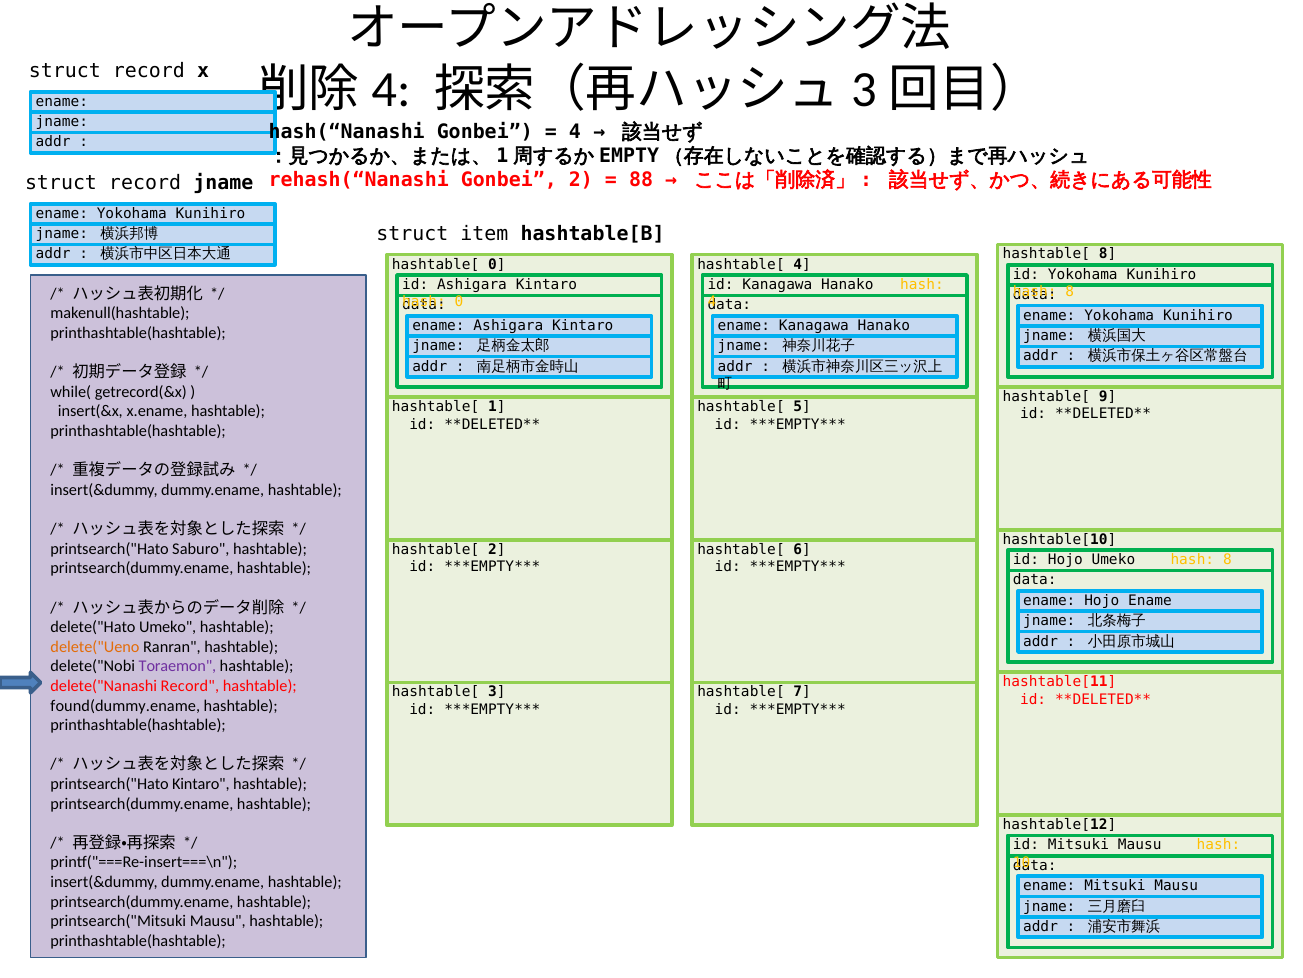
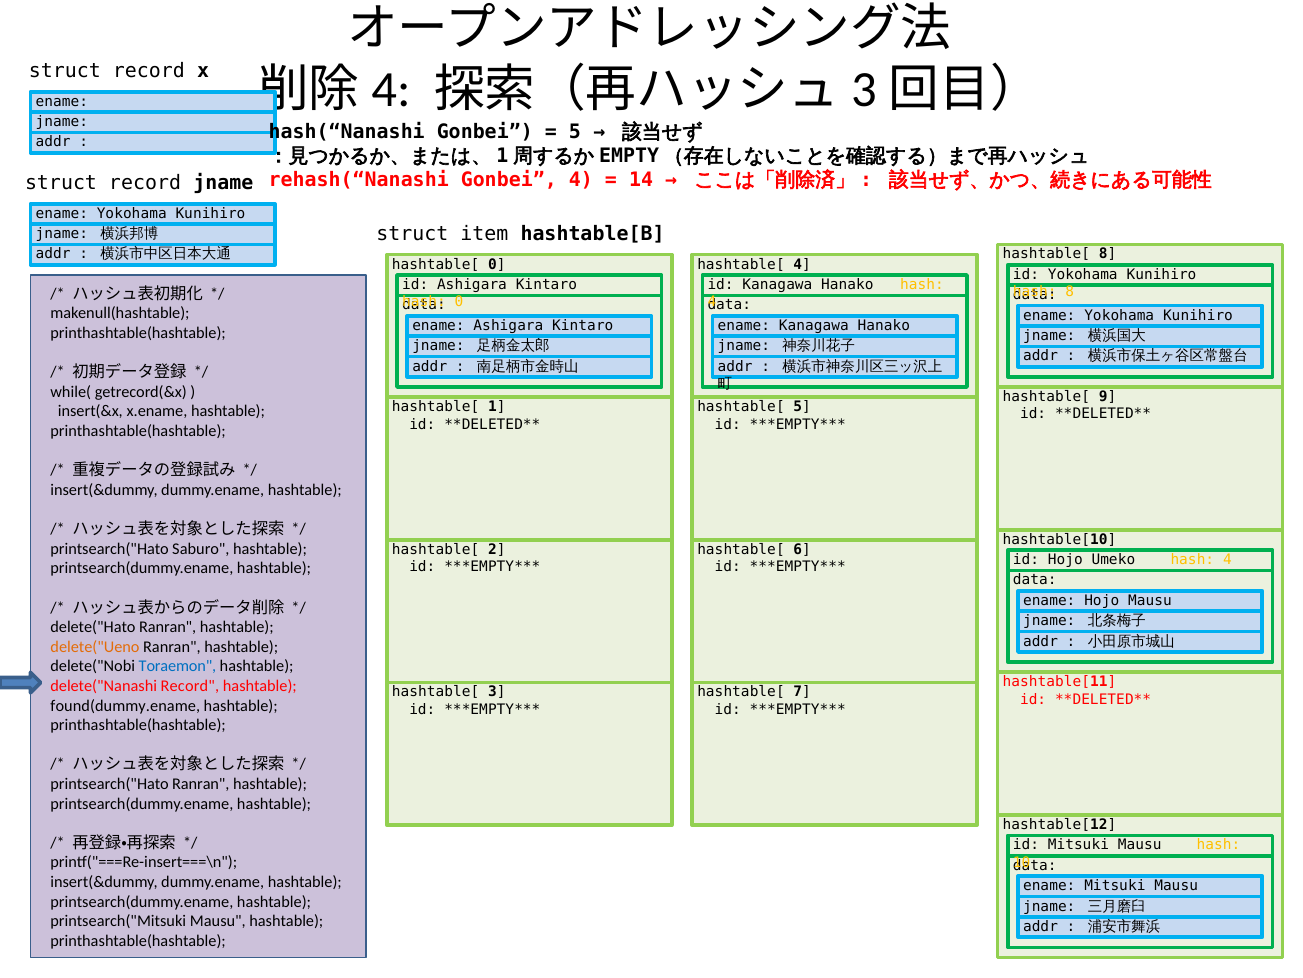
4 at (575, 132): 4 -> 5
Gonbei 2: 2 -> 4
88: 88 -> 14
8 at (1227, 559): 8 -> 4
Hojo Ename: Ename -> Mausu
delete("Hato Umeko: Umeko -> Ranran
Toraemon colour: purple -> blue
printsearch("Hato Kintaro: Kintaro -> Ranran
